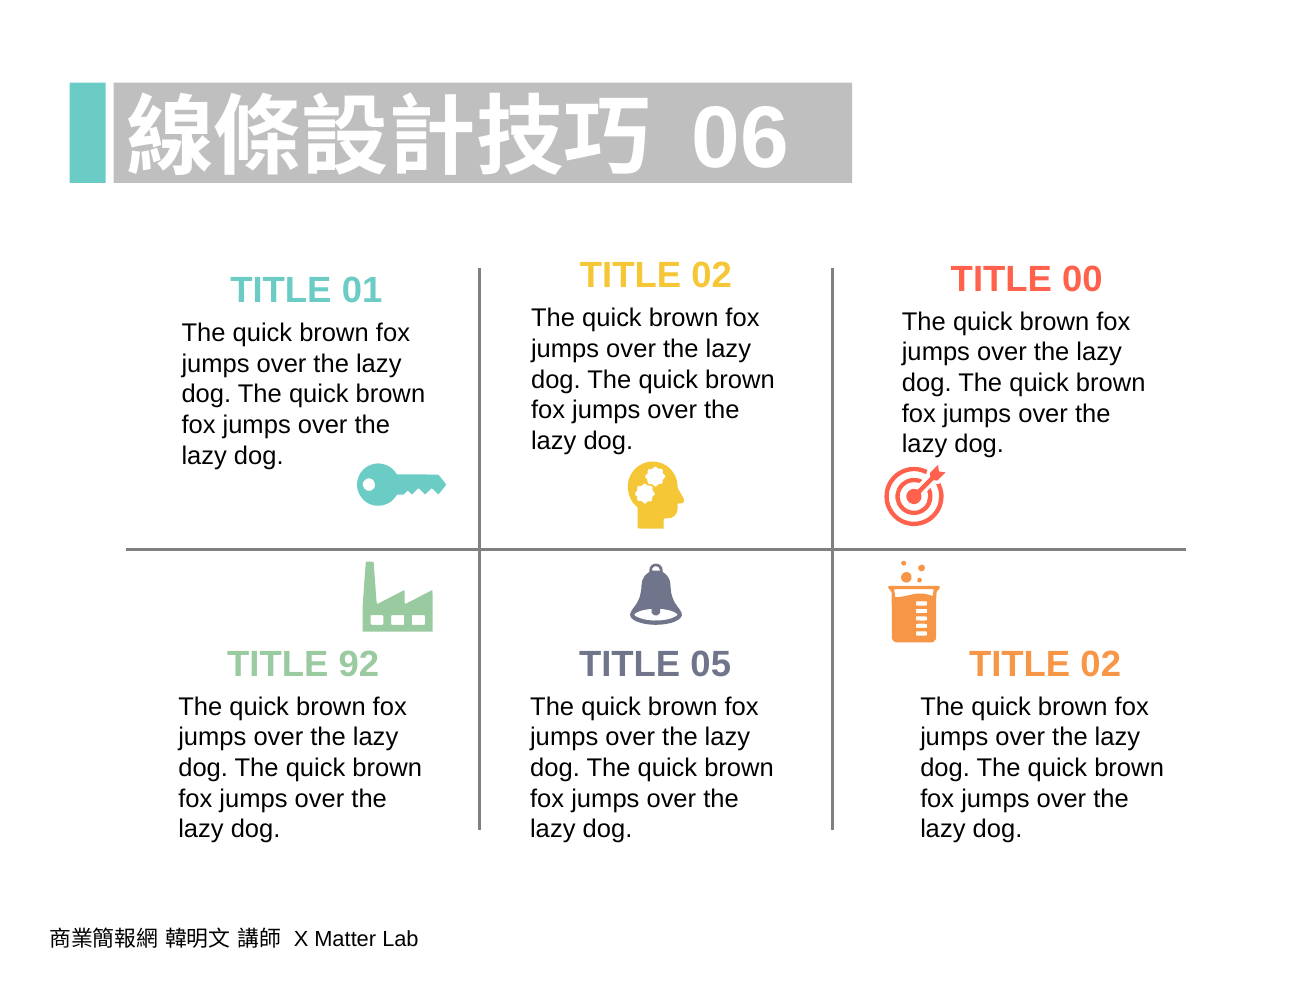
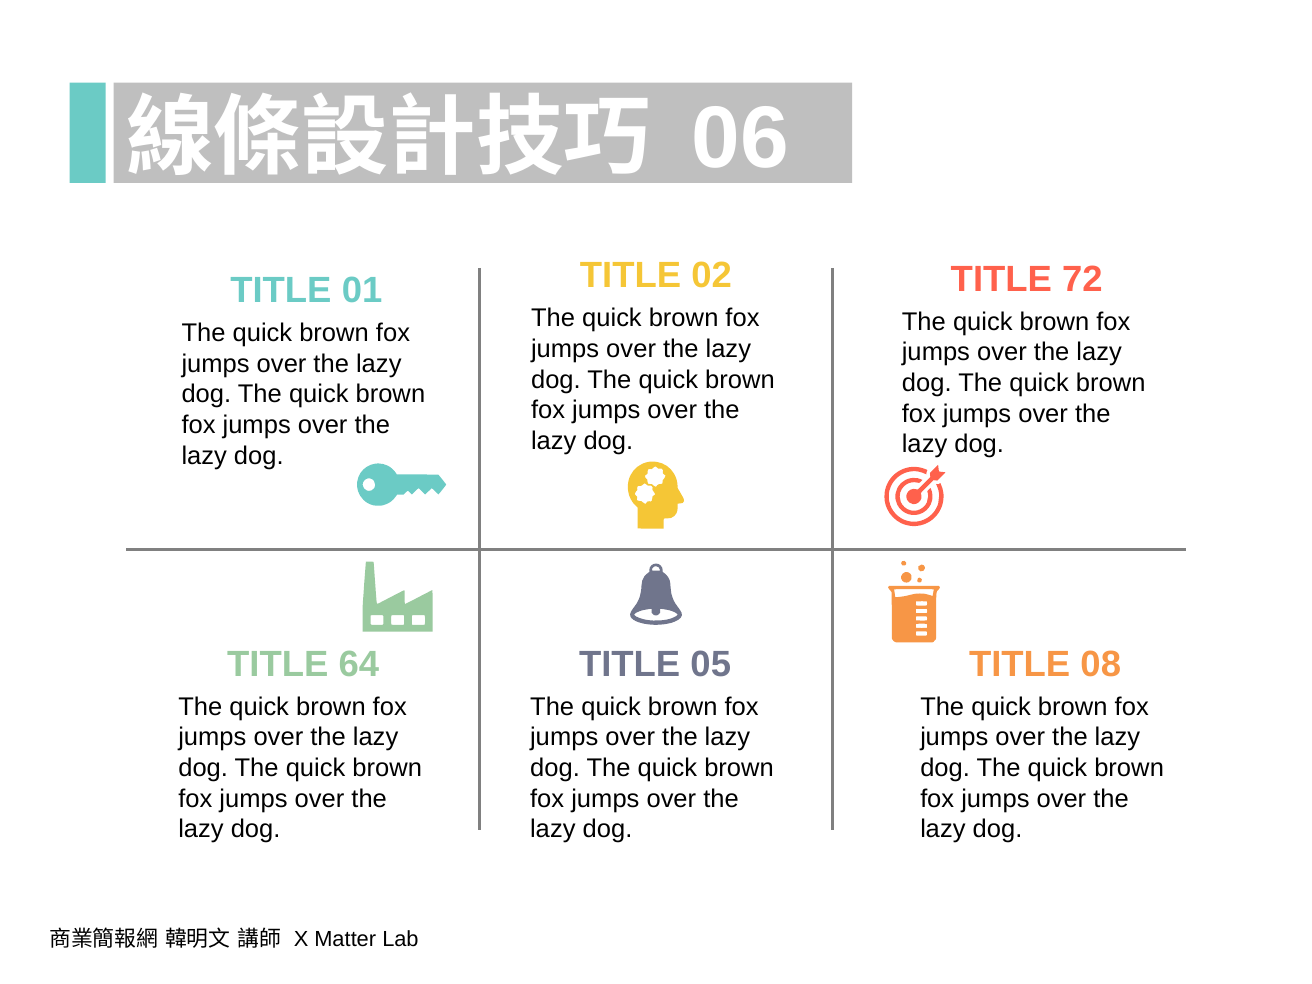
00: 00 -> 72
92: 92 -> 64
02 at (1101, 664): 02 -> 08
